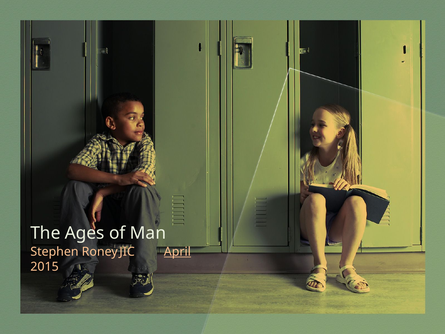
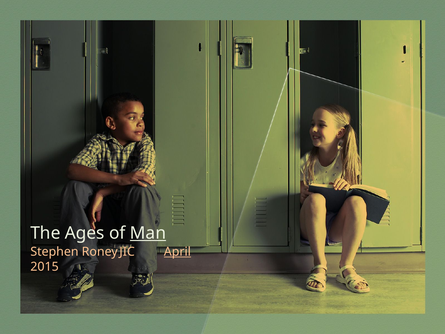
Man underline: none -> present
